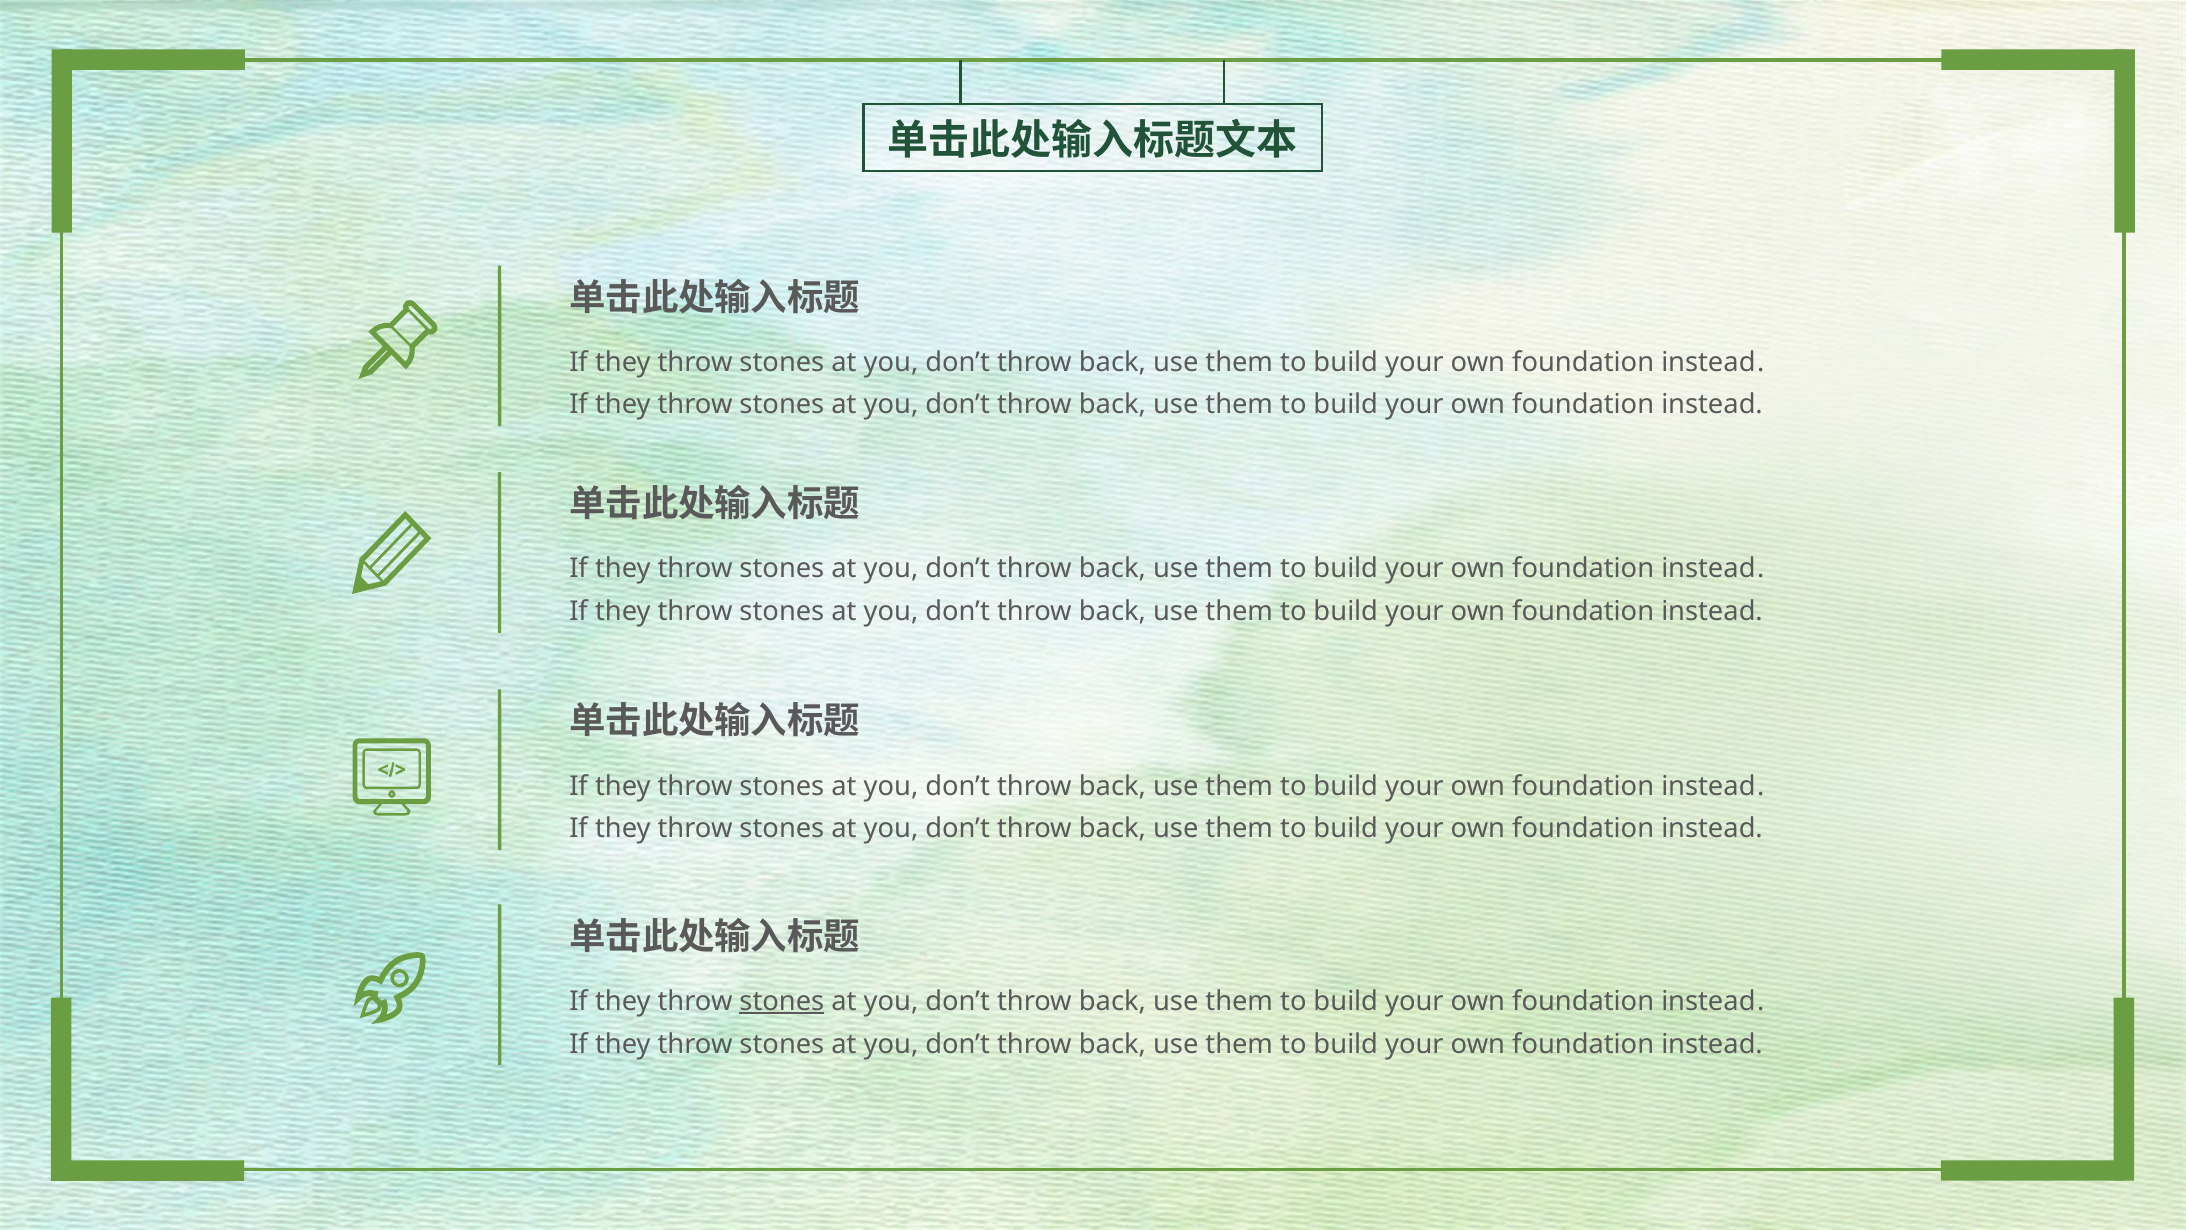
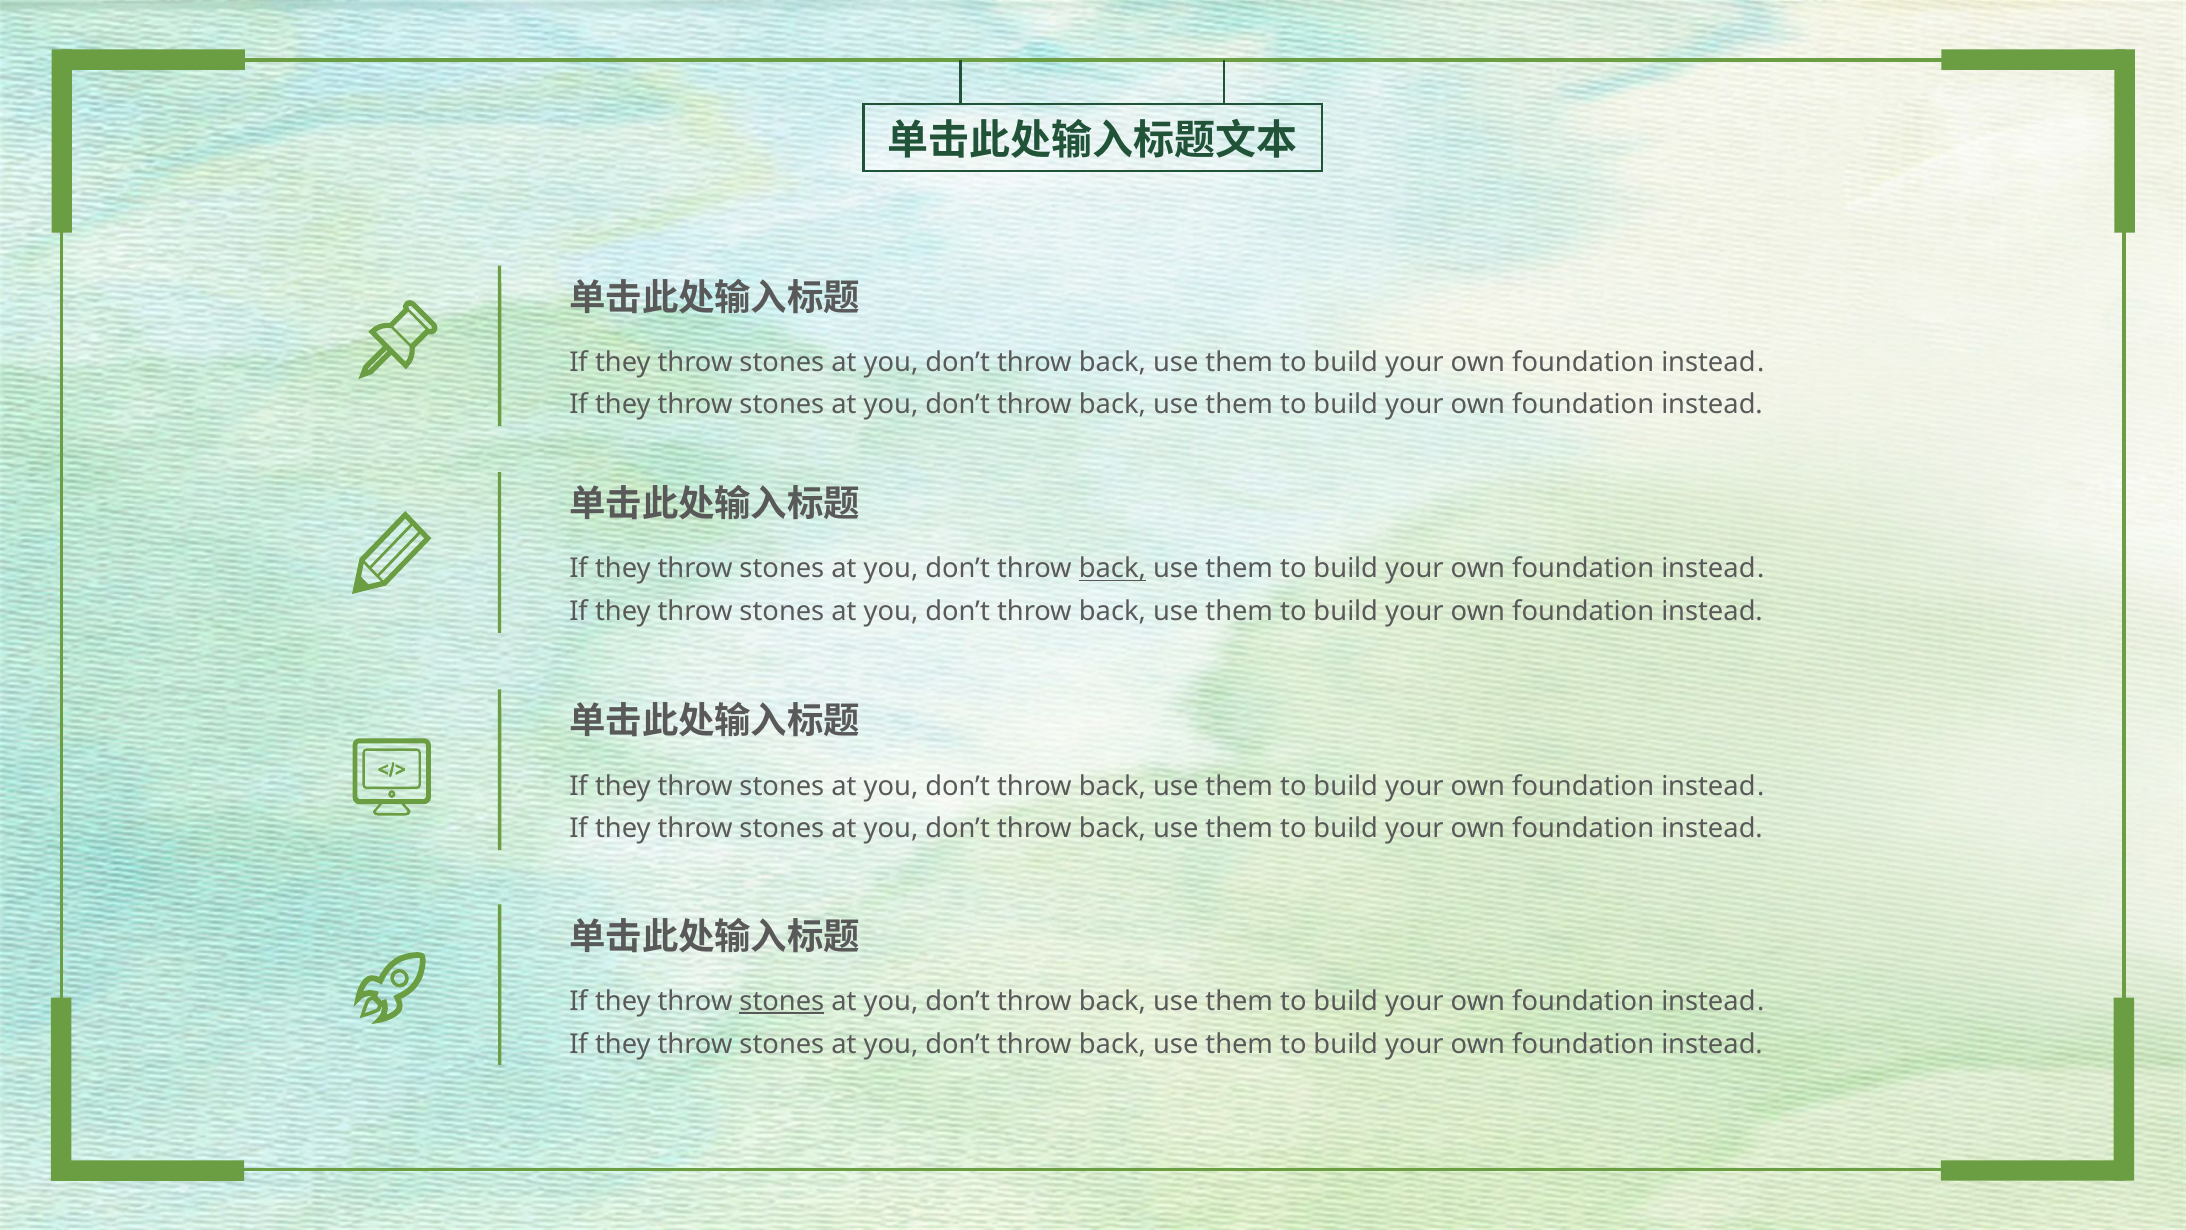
back at (1112, 569) underline: none -> present
